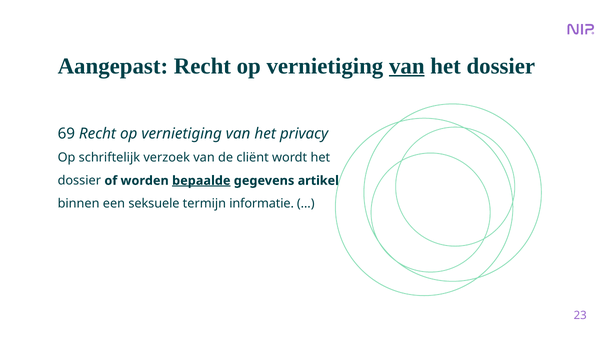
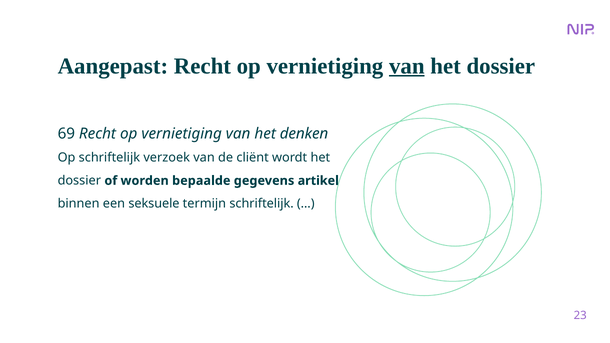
privacy: privacy -> denken
bepaalde underline: present -> none
termijn informatie: informatie -> schriftelijk
